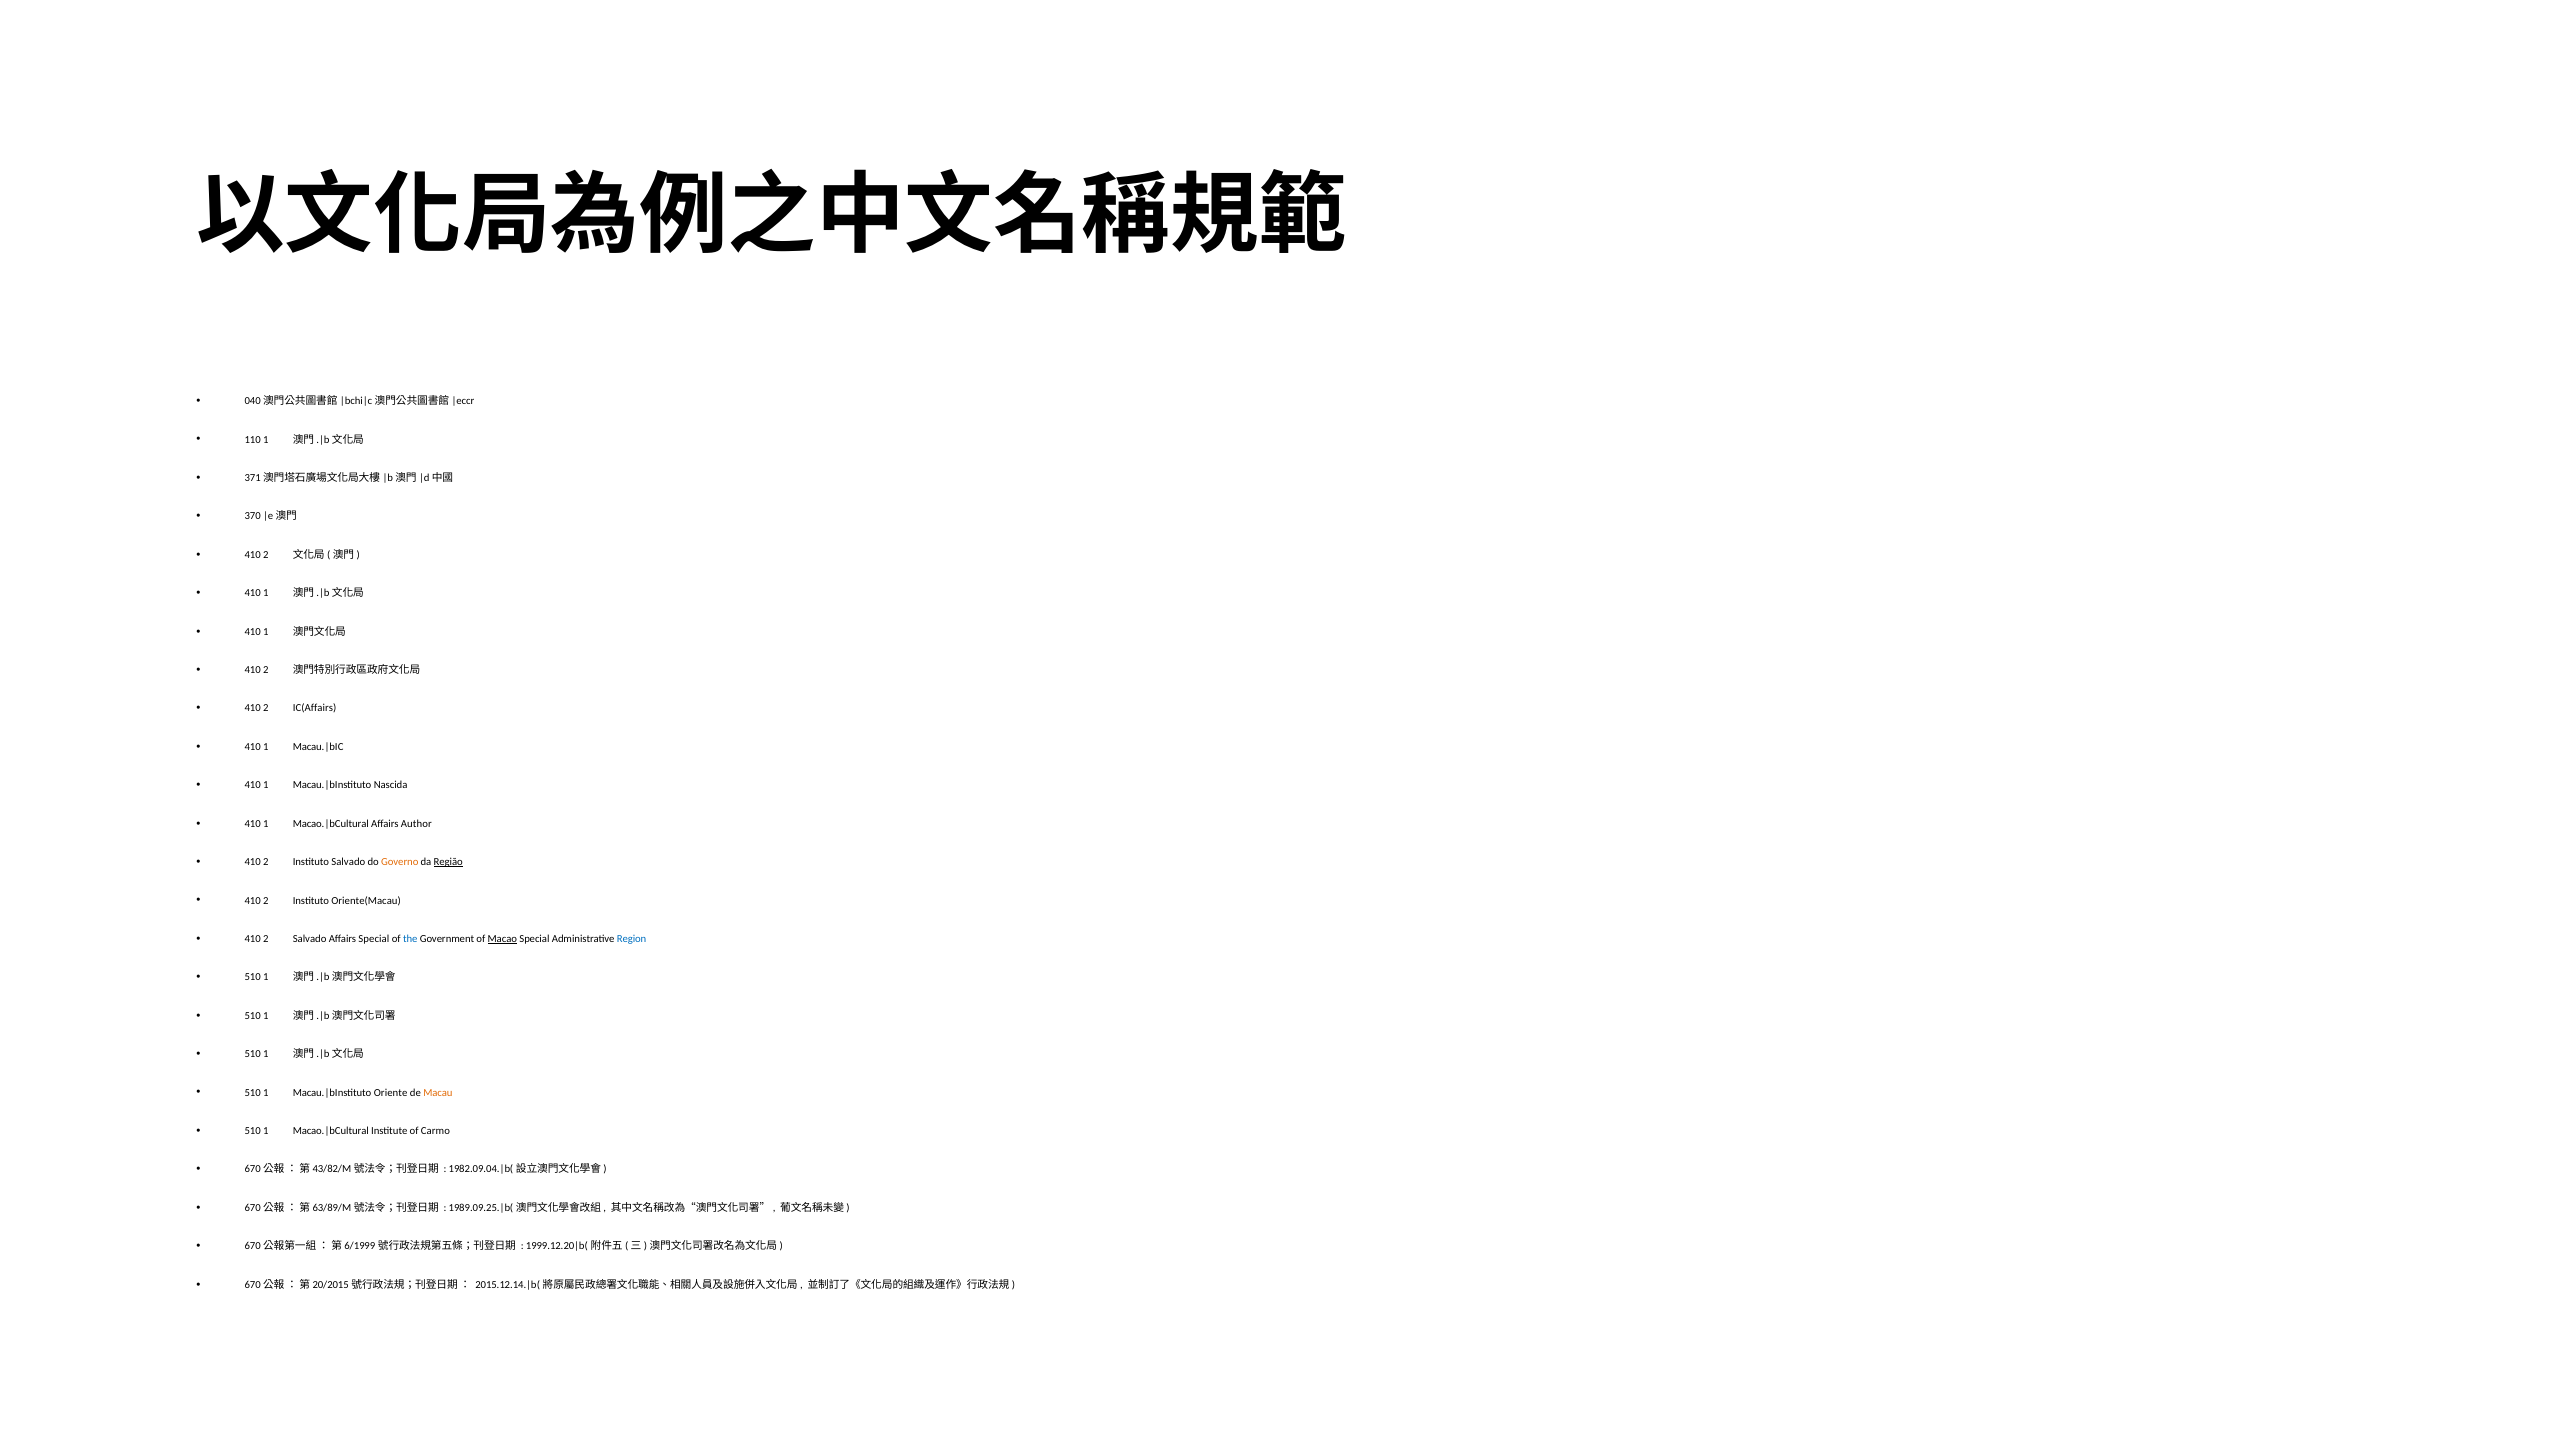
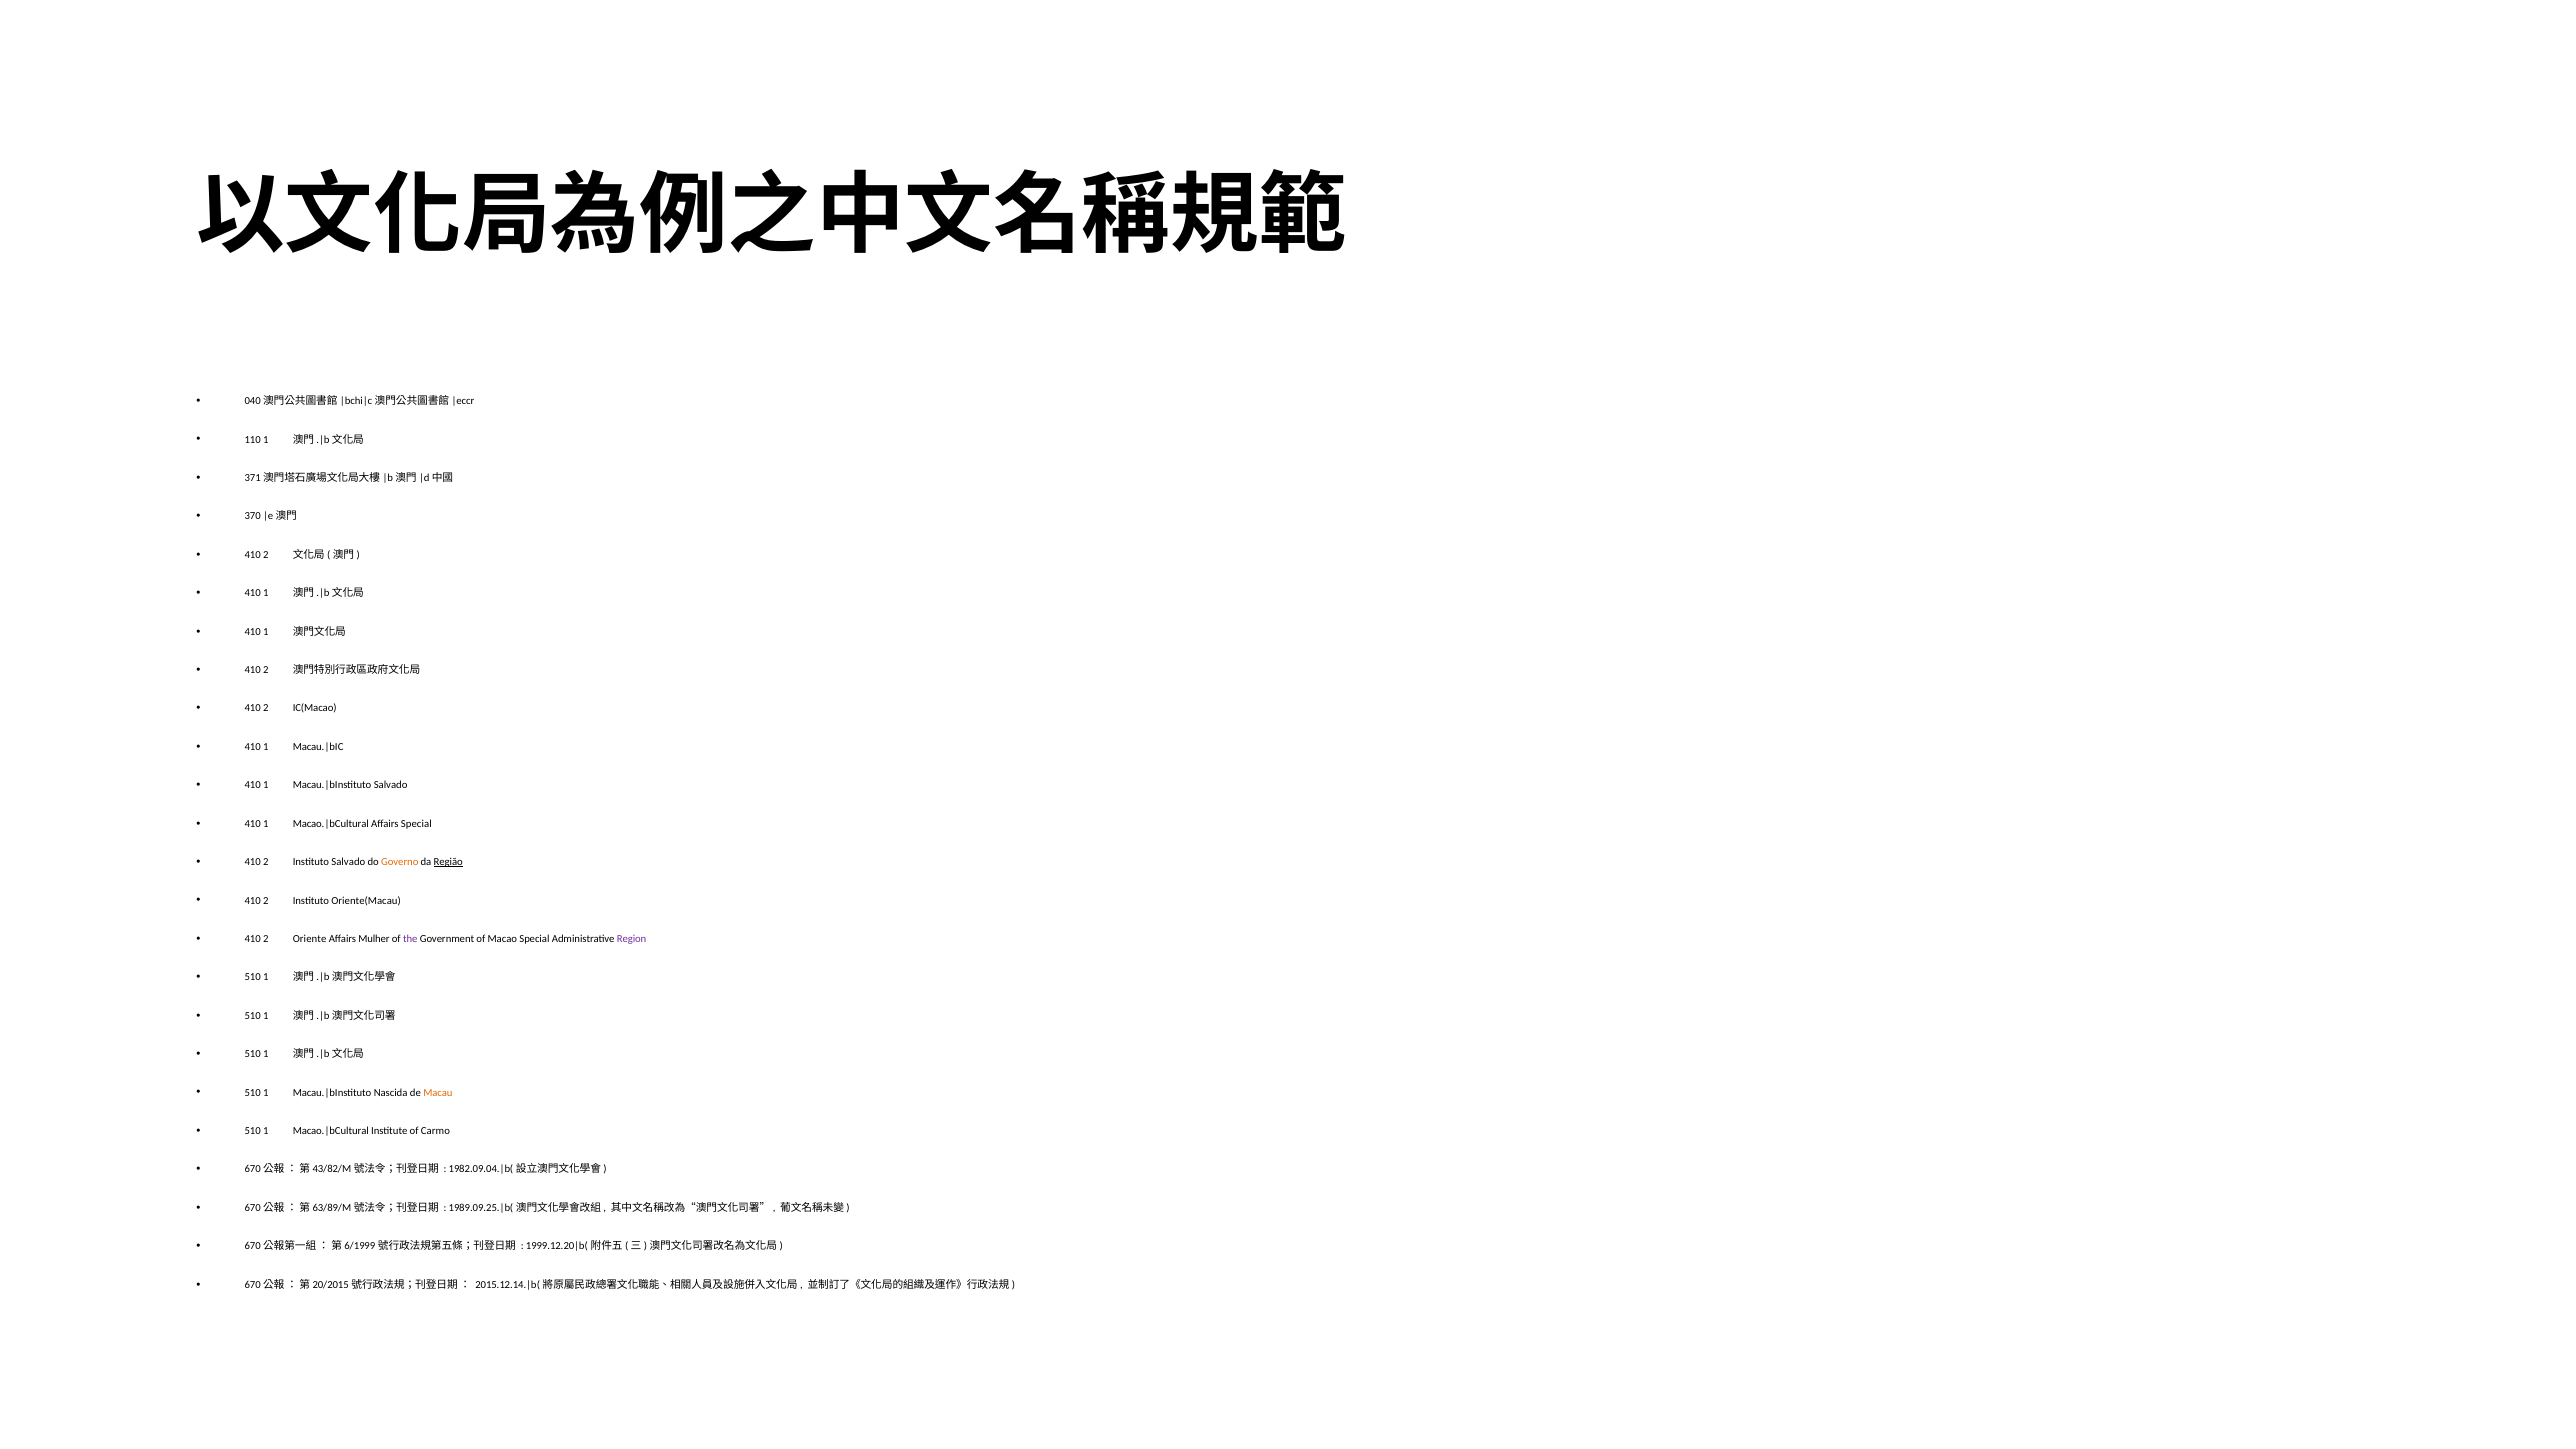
IC(Affairs: IC(Affairs -> IC(Macao
Nascida at (391, 785): Nascida -> Salvado
Affairs Author: Author -> Special
Salvado at (310, 939): Salvado -> Oriente
Affairs Special: Special -> Mulher
the colour: blue -> purple
Macao underline: present -> none
Region colour: blue -> purple
Oriente: Oriente -> Nascida
